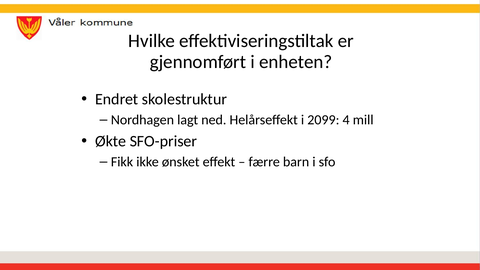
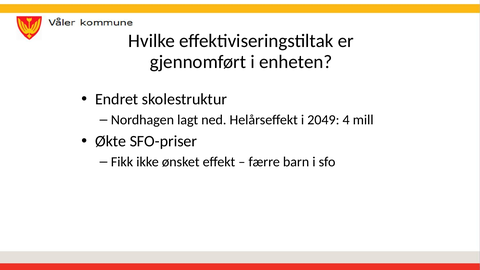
2099: 2099 -> 2049
